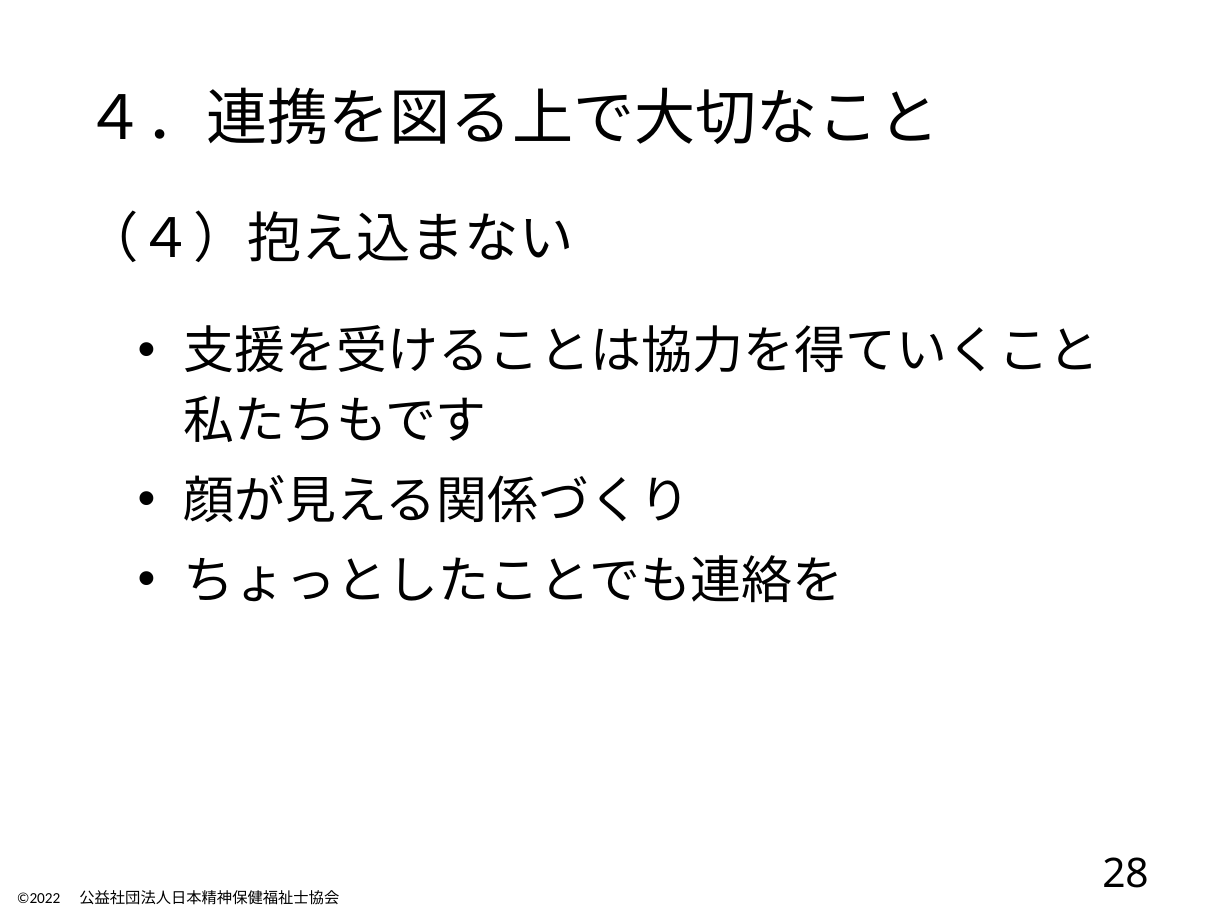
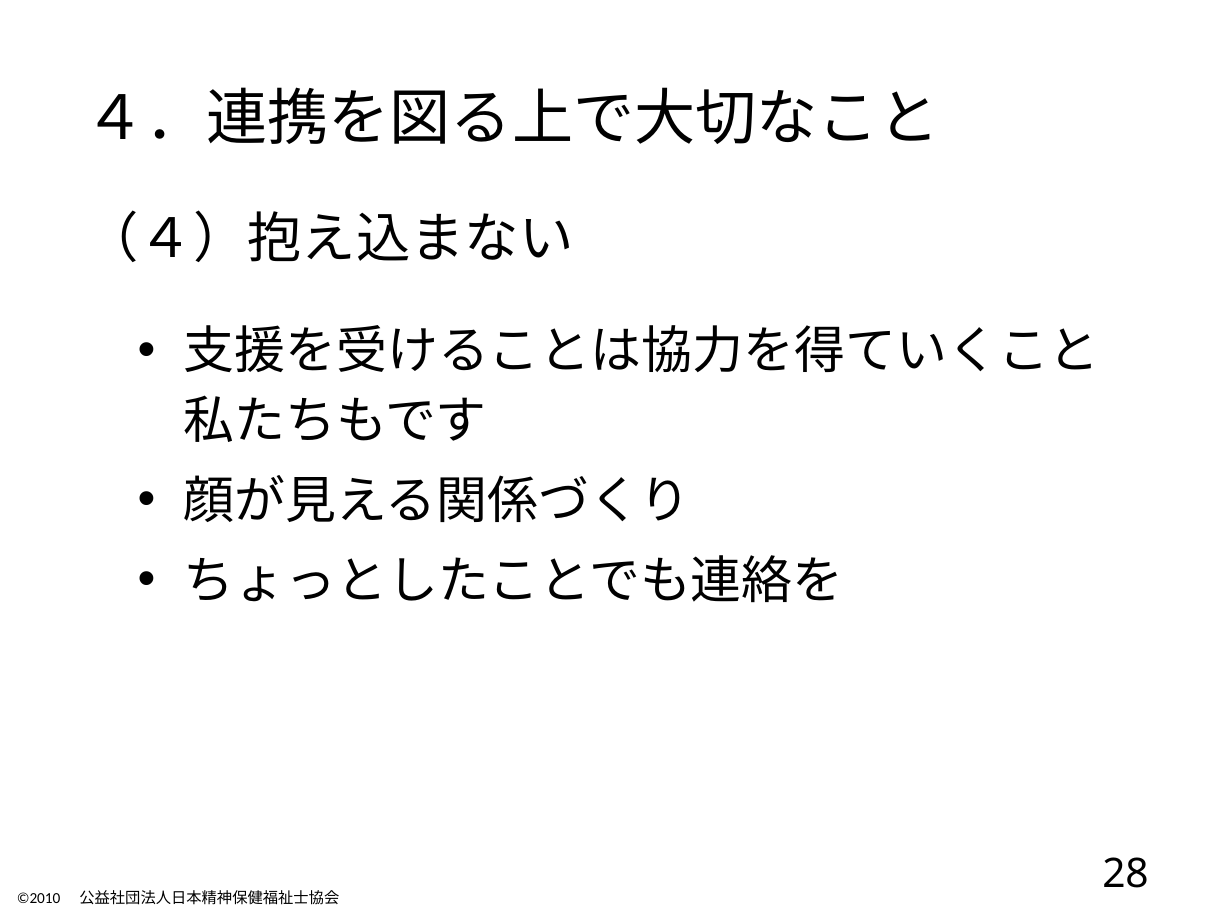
©2022: ©2022 -> ©2010
